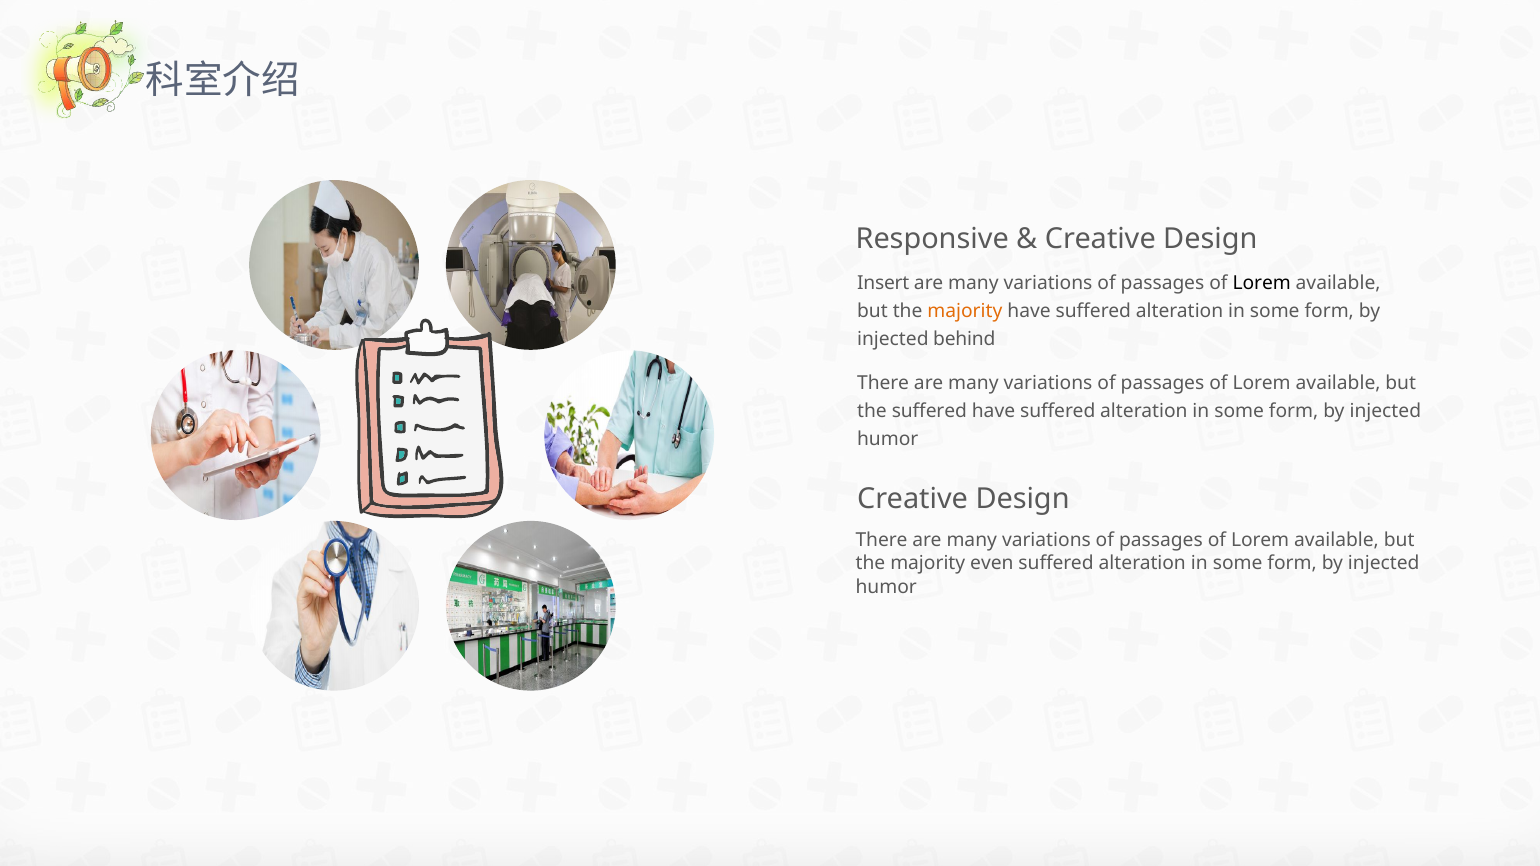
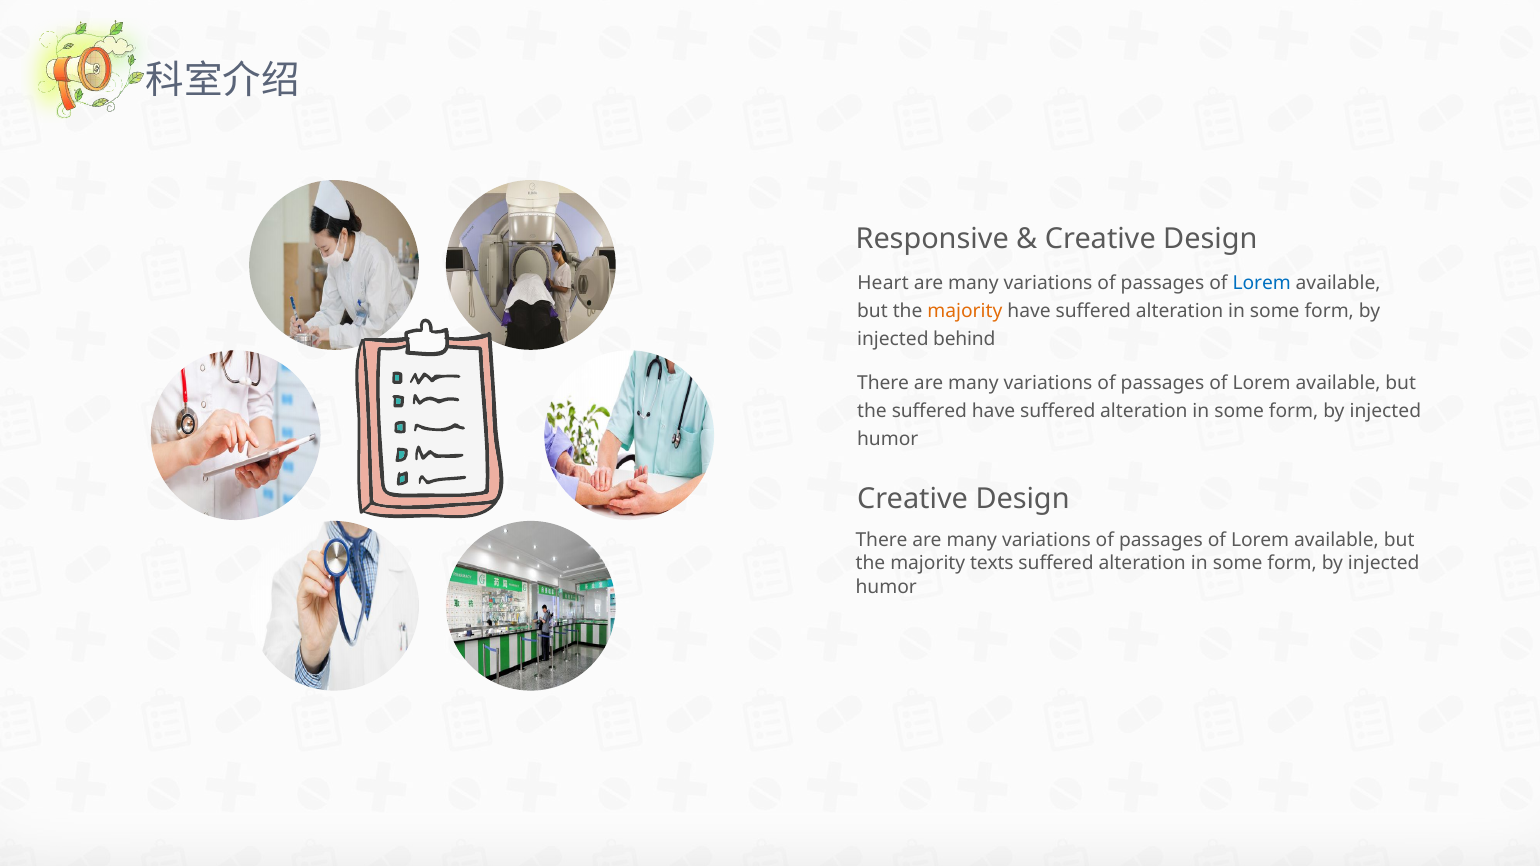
Insert: Insert -> Heart
Lorem at (1262, 283) colour: black -> blue
even: even -> texts
